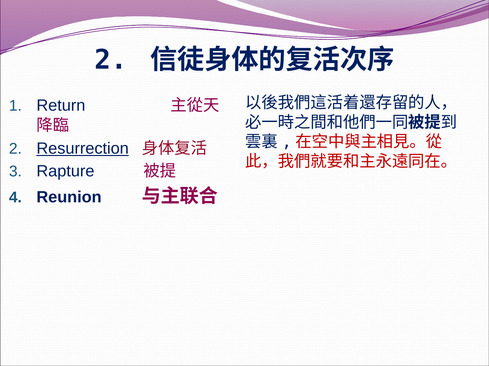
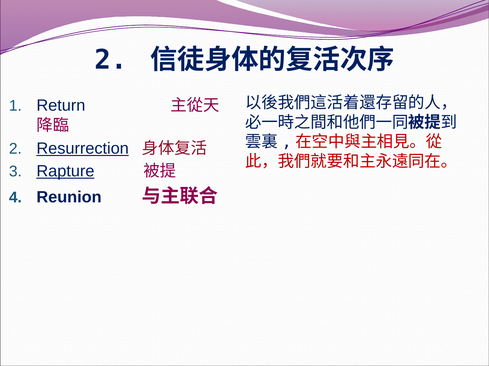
Rapture underline: none -> present
